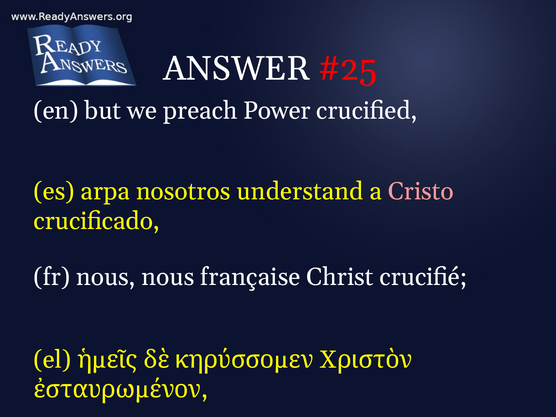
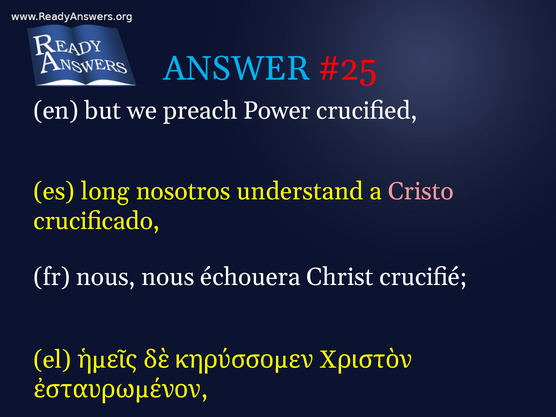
ANSWER colour: white -> light blue
arpa: arpa -> long
française: française -> échouera
